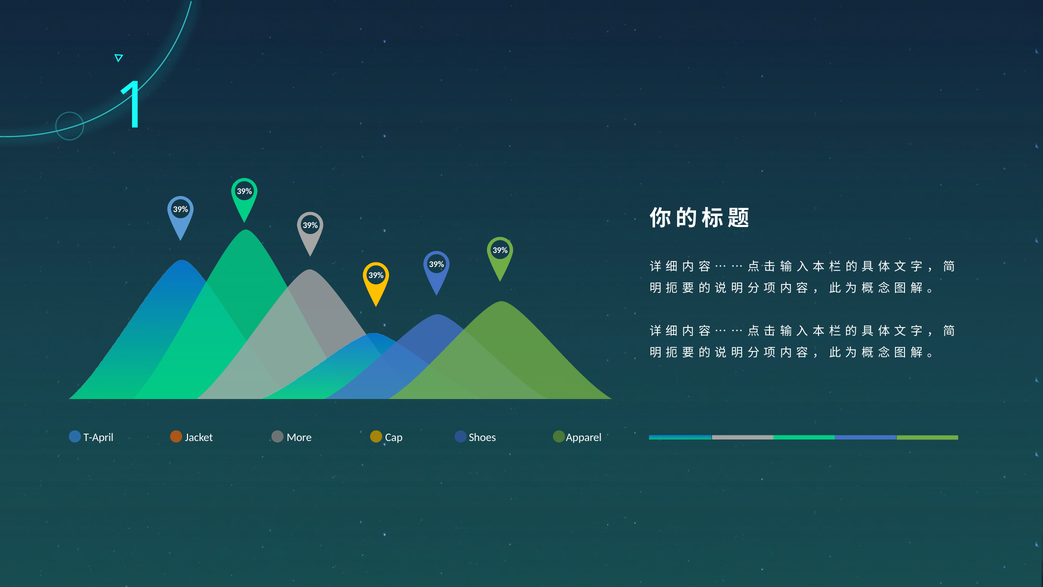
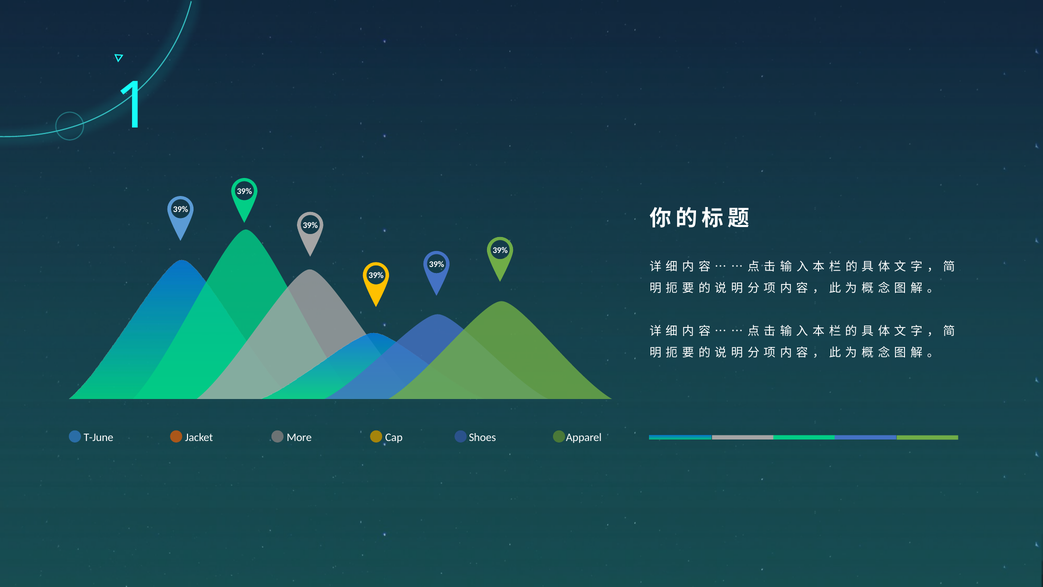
T-April: T-April -> T-June
